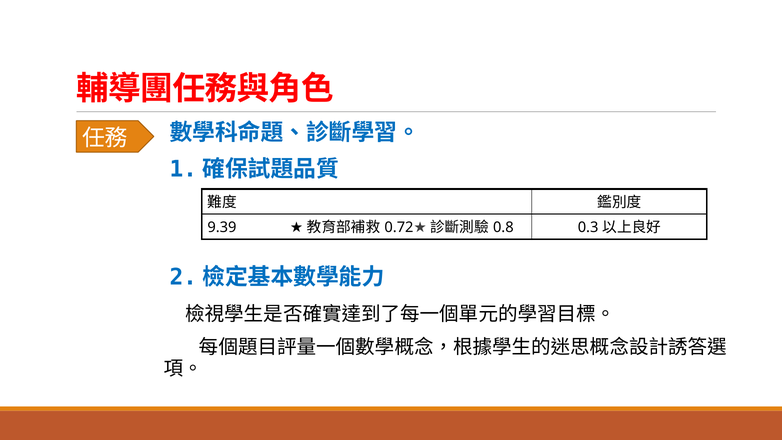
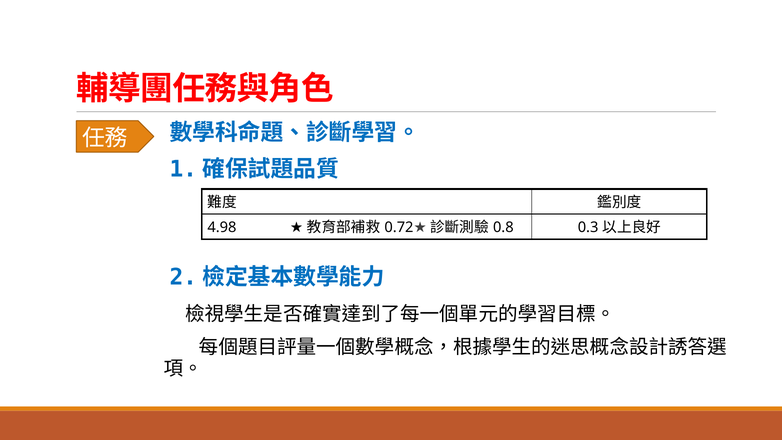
9.39: 9.39 -> 4.98
